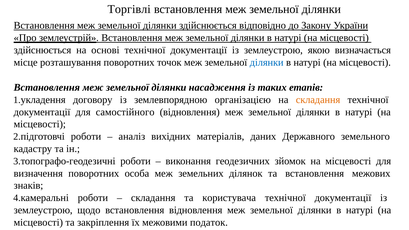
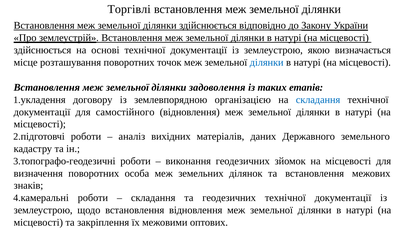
насадження: насадження -> задоволення
складання at (318, 100) colour: orange -> blue
та користувача: користувача -> геодезичних
податок: податок -> оптових
